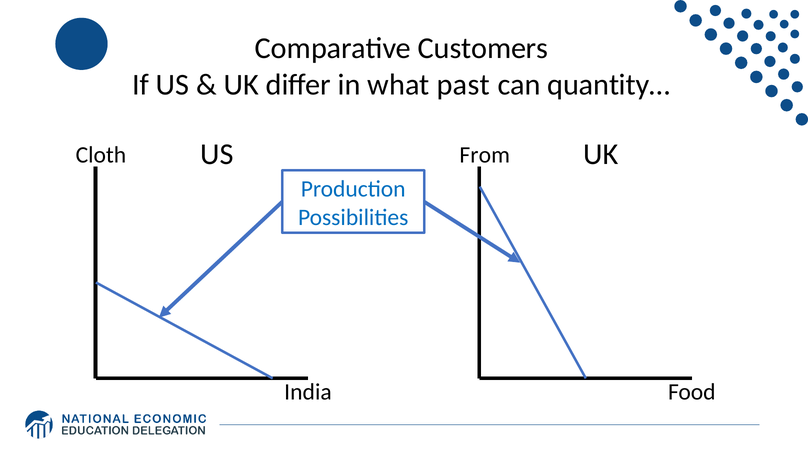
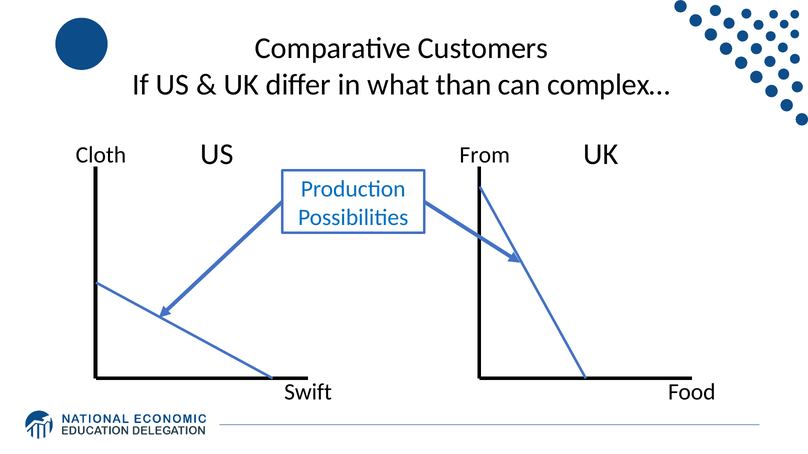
past: past -> than
quantity…: quantity… -> complex…
India: India -> Swift
